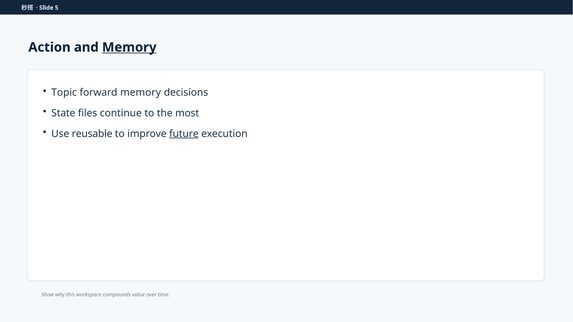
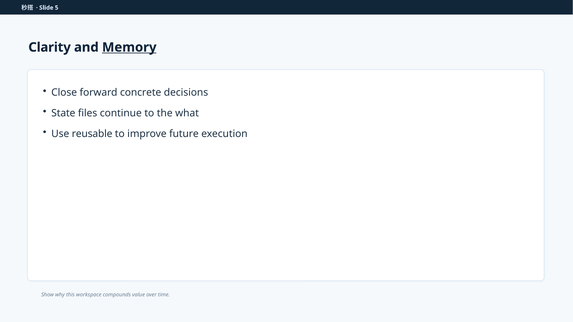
Action: Action -> Clarity
Topic: Topic -> Close
forward memory: memory -> concrete
most: most -> what
future underline: present -> none
